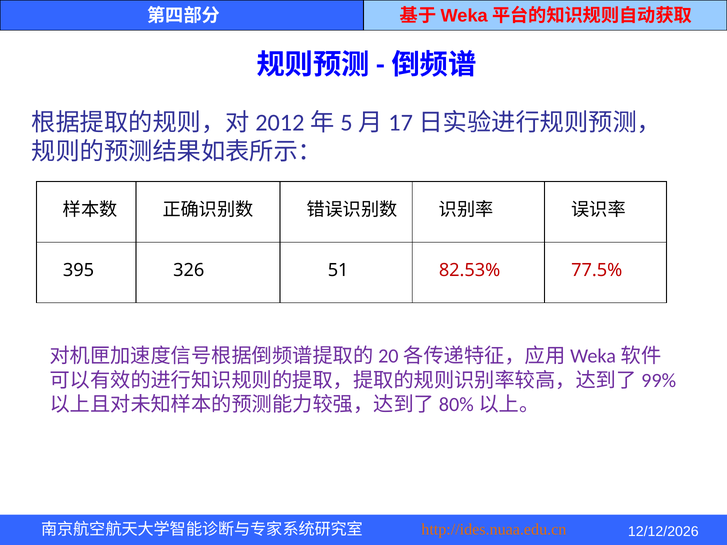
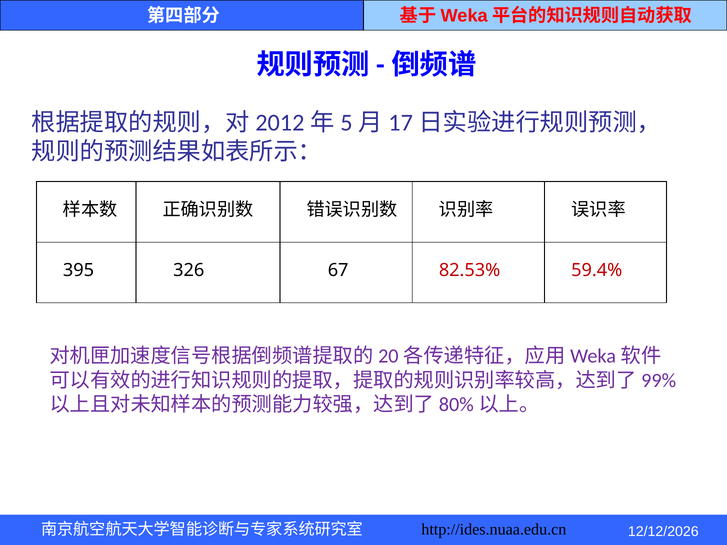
51: 51 -> 67
77.5%: 77.5% -> 59.4%
http://ides.nuaa.edu.cn colour: orange -> black
